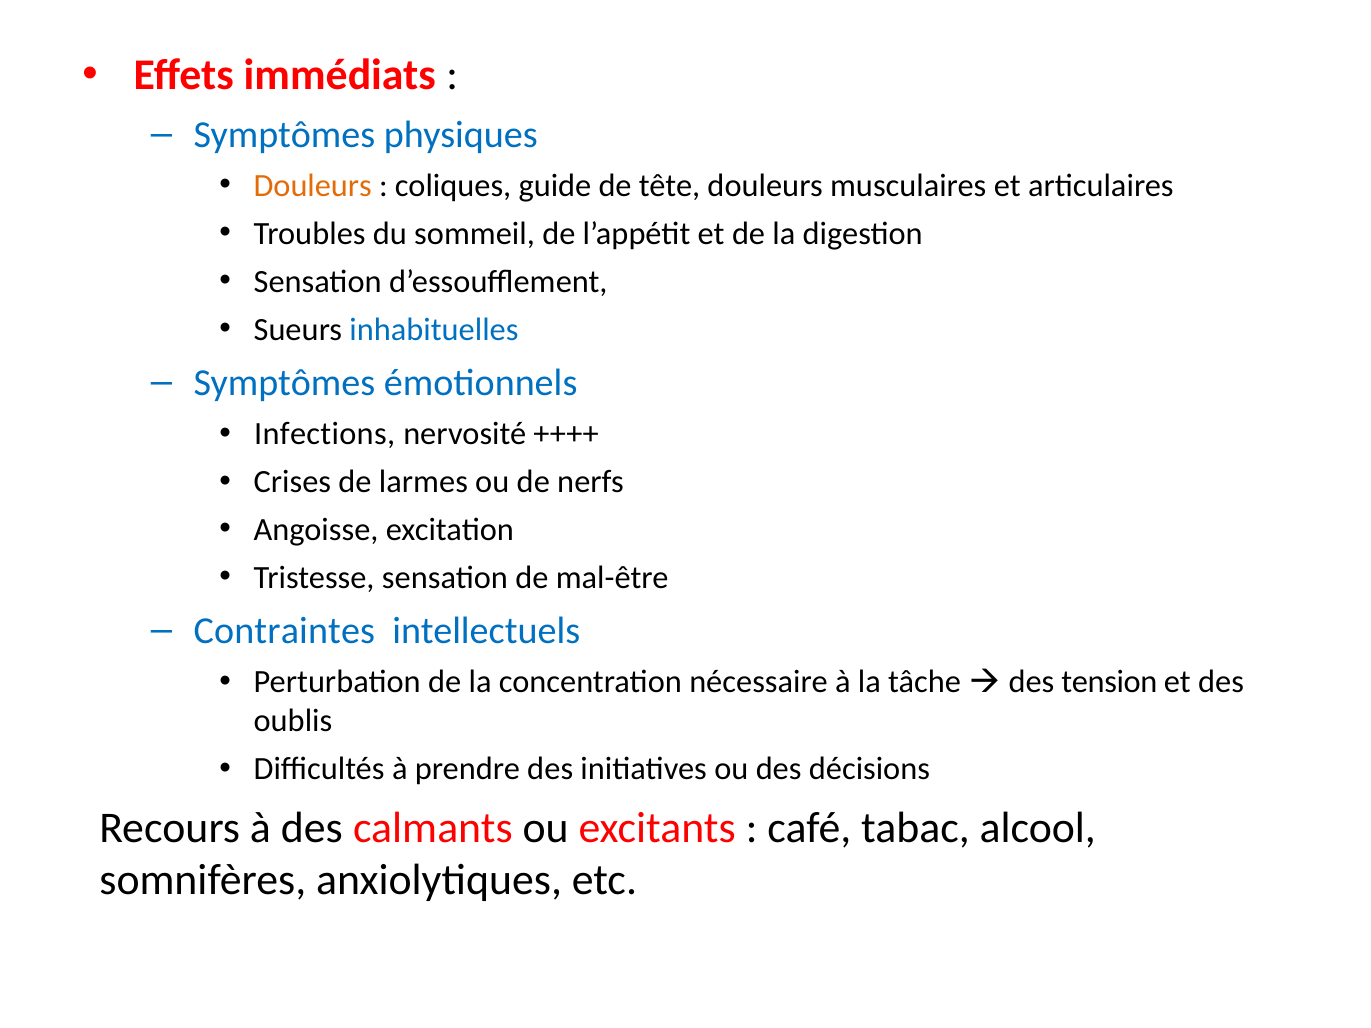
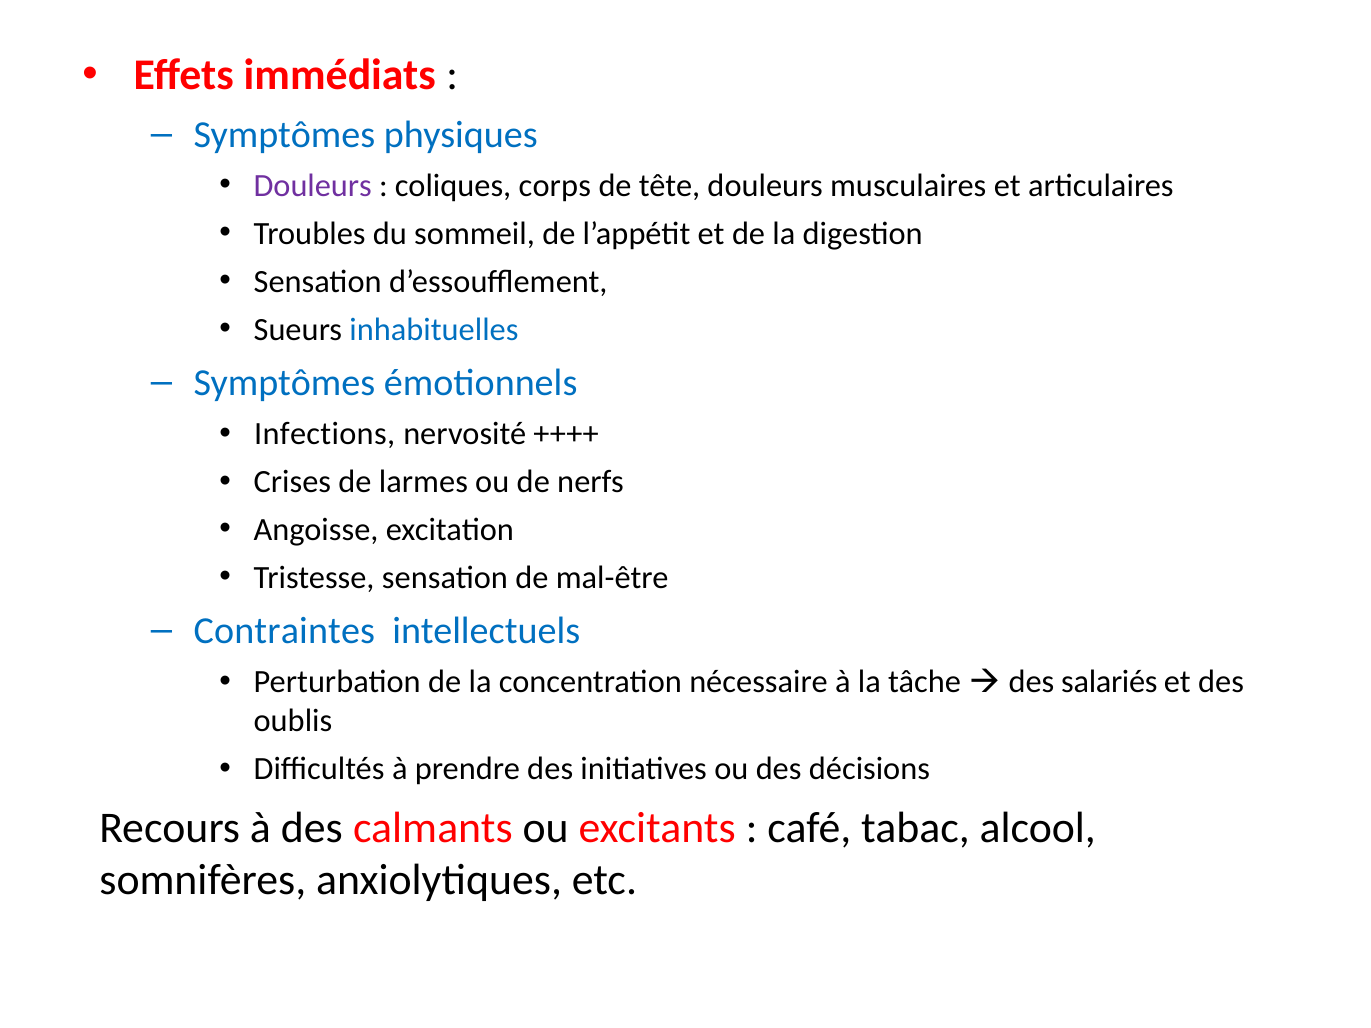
Douleurs at (313, 186) colour: orange -> purple
guide: guide -> corps
tension: tension -> salariés
